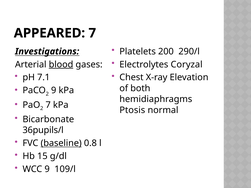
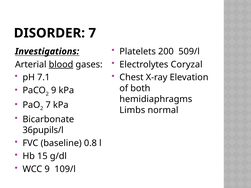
APPEARED: APPEARED -> DISORDER
290/l: 290/l -> 509/l
Ptosis: Ptosis -> Limbs
baseline underline: present -> none
